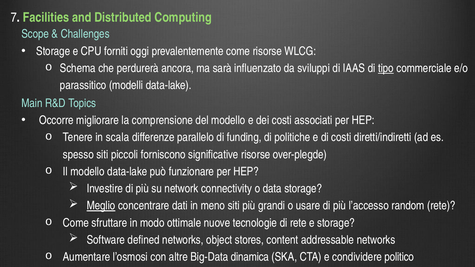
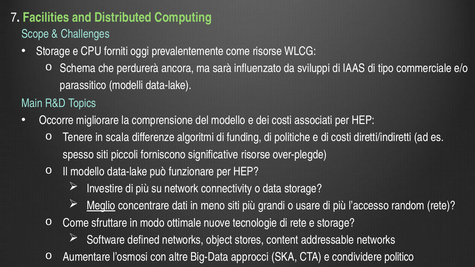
tipo underline: present -> none
parallelo: parallelo -> algoritmi
dinamica: dinamica -> approcci
